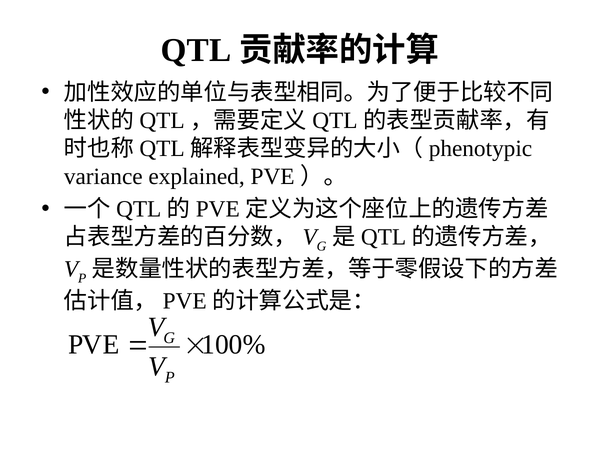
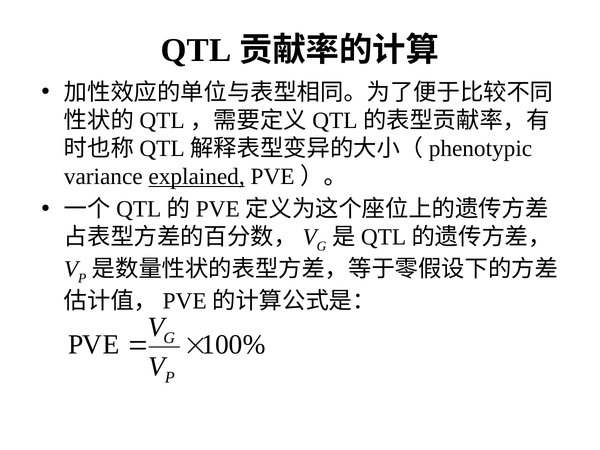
explained underline: none -> present
